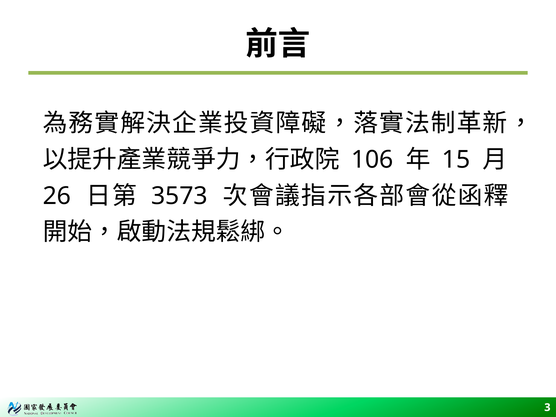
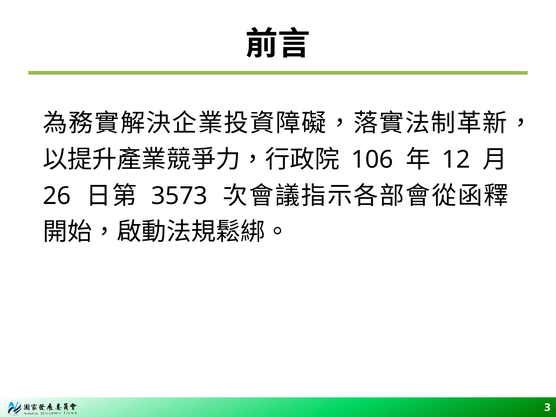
15: 15 -> 12
